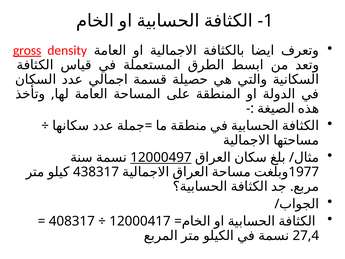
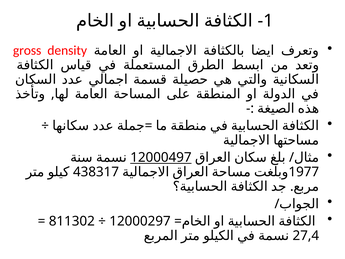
gross underline: present -> none
408317: 408317 -> 811302
12000417: 12000417 -> 12000297
